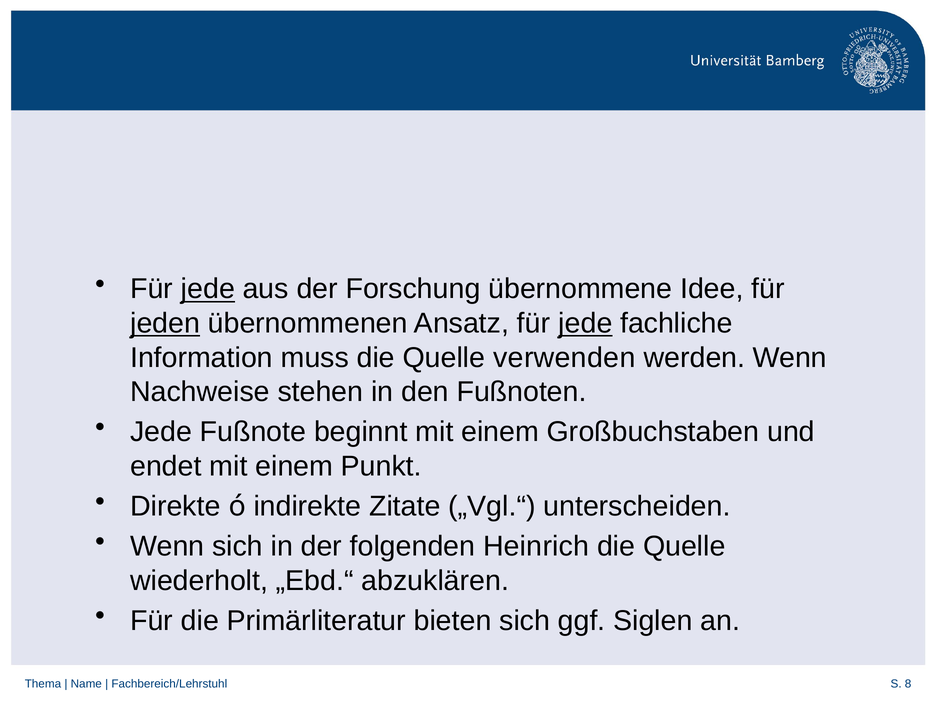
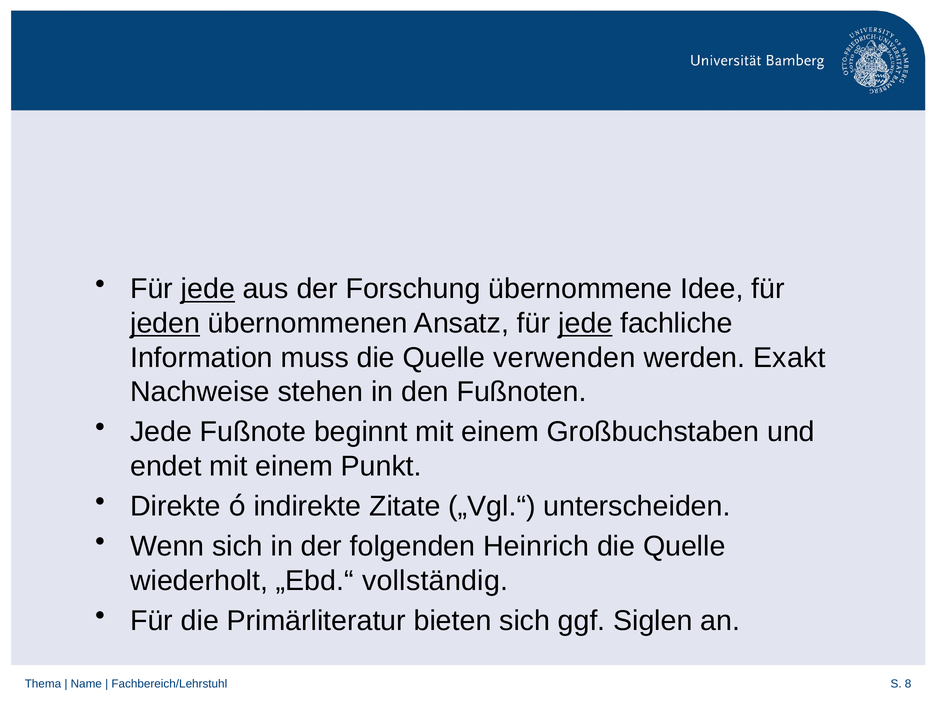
werden Wenn: Wenn -> Exakt
abzuklären: abzuklären -> vollständig
